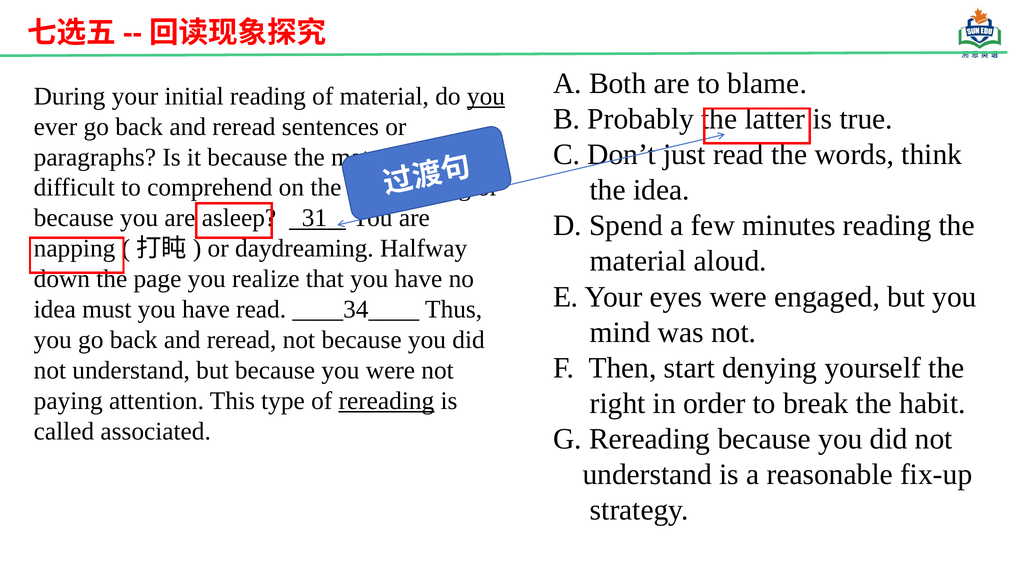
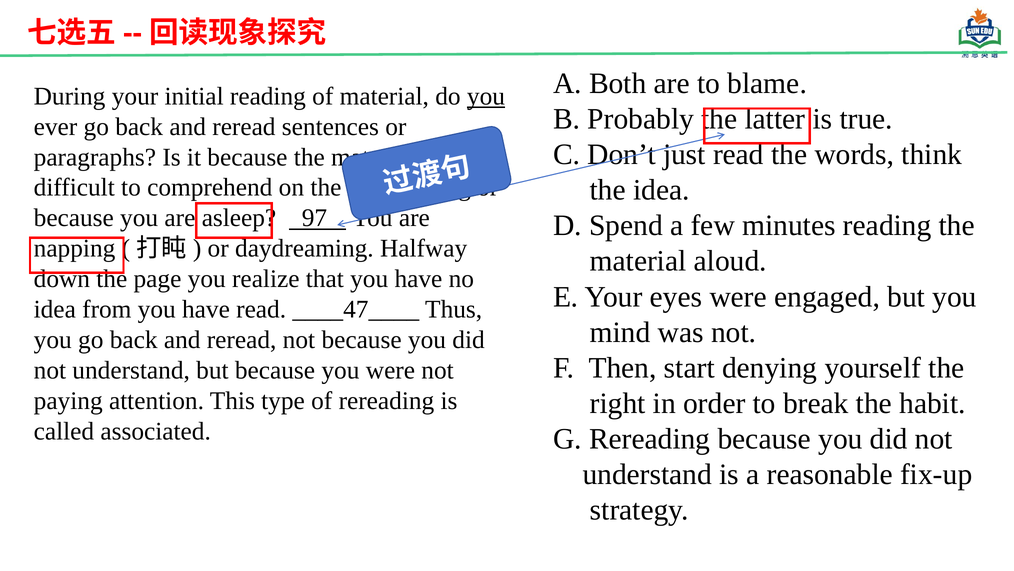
31: 31 -> 97
must: must -> from
____34____: ____34____ -> ____47____
rereading at (386, 400) underline: present -> none
